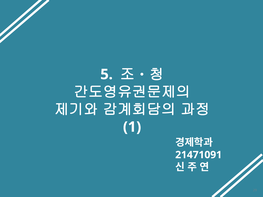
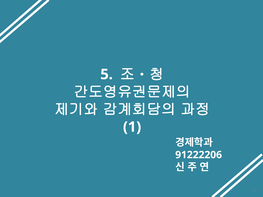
21471091: 21471091 -> 91222206
